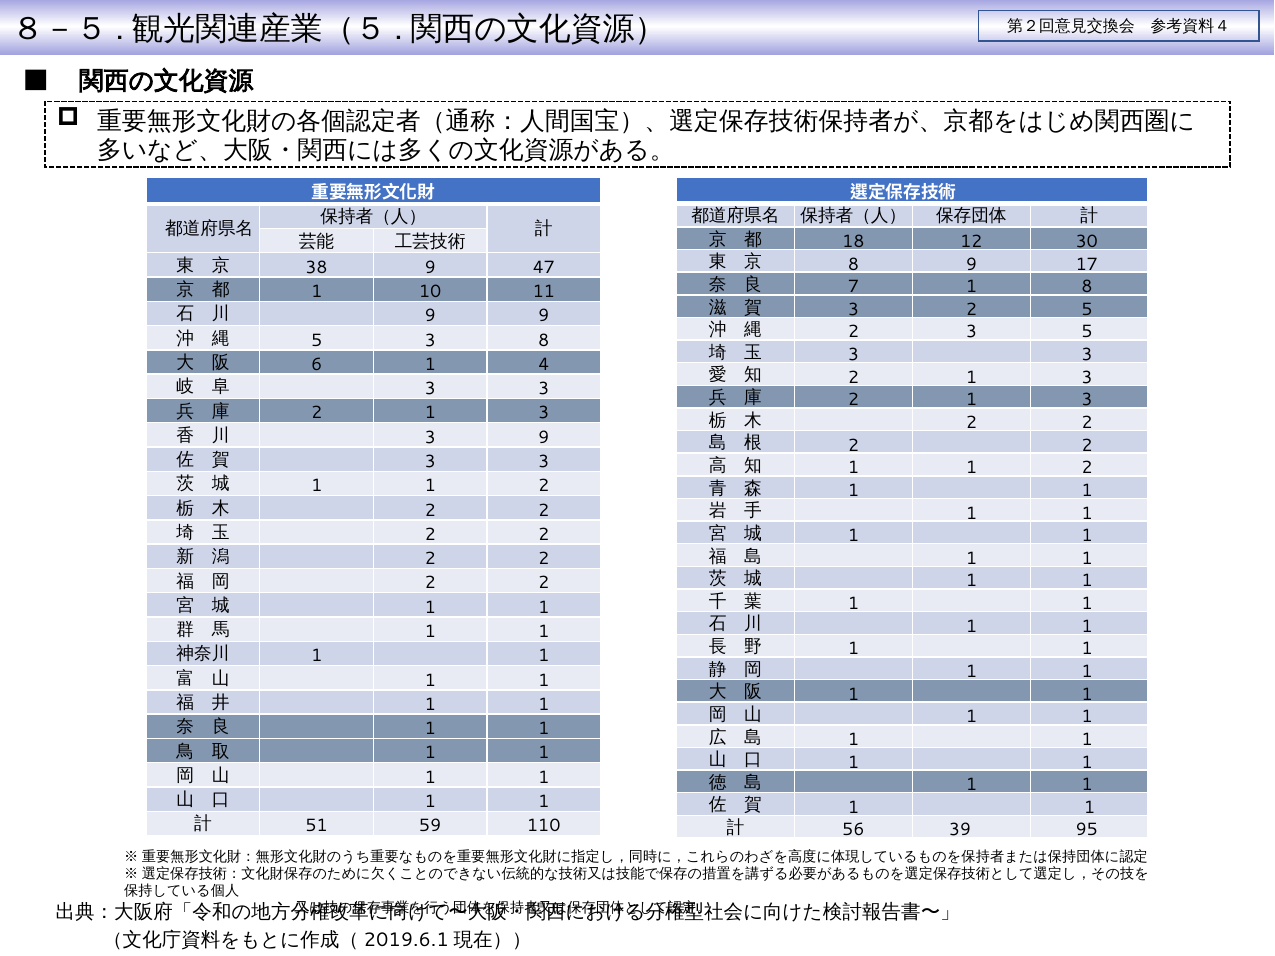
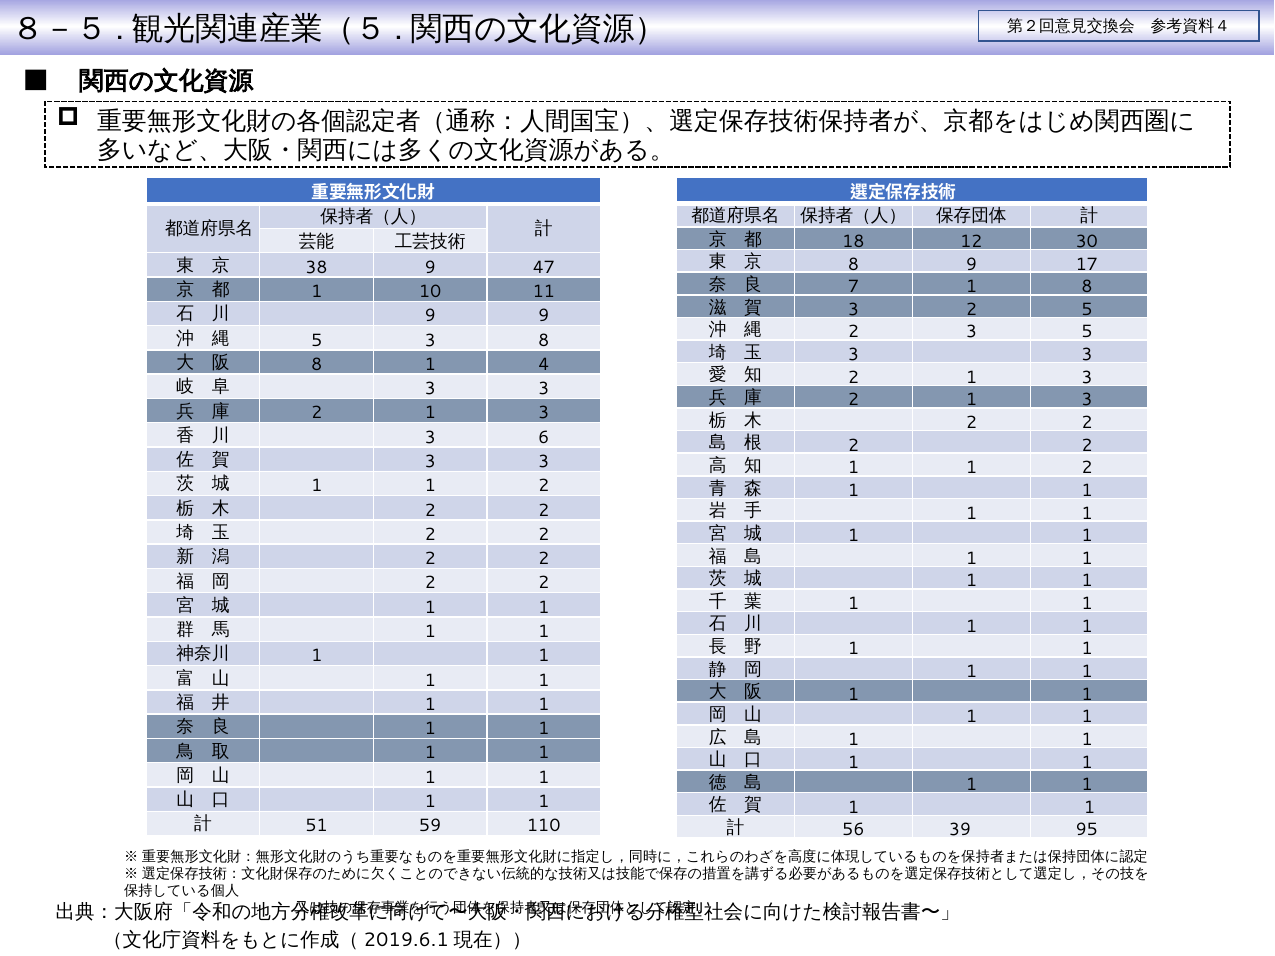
6 at (317, 365): 6 -> 8
3 9: 9 -> 6
